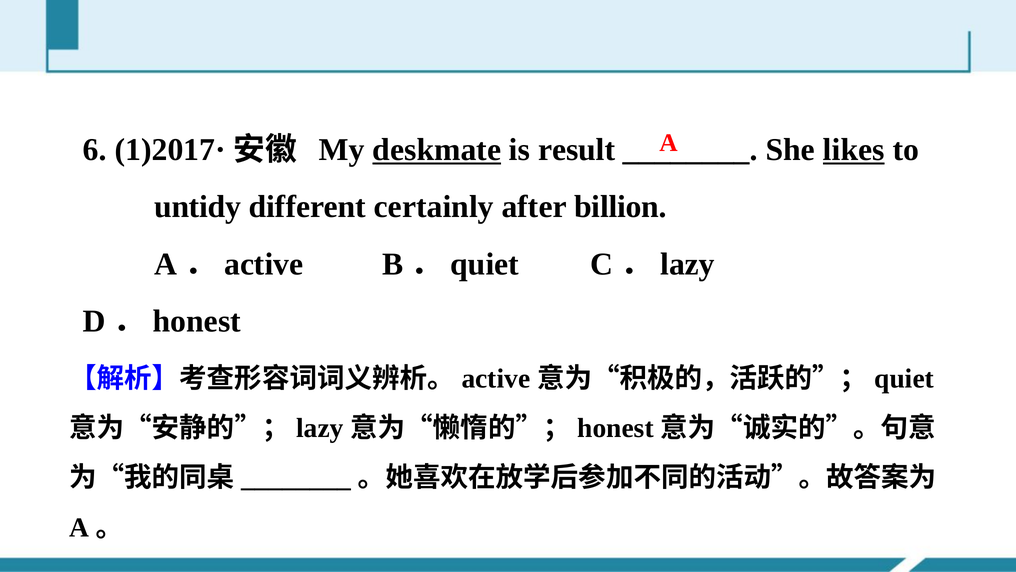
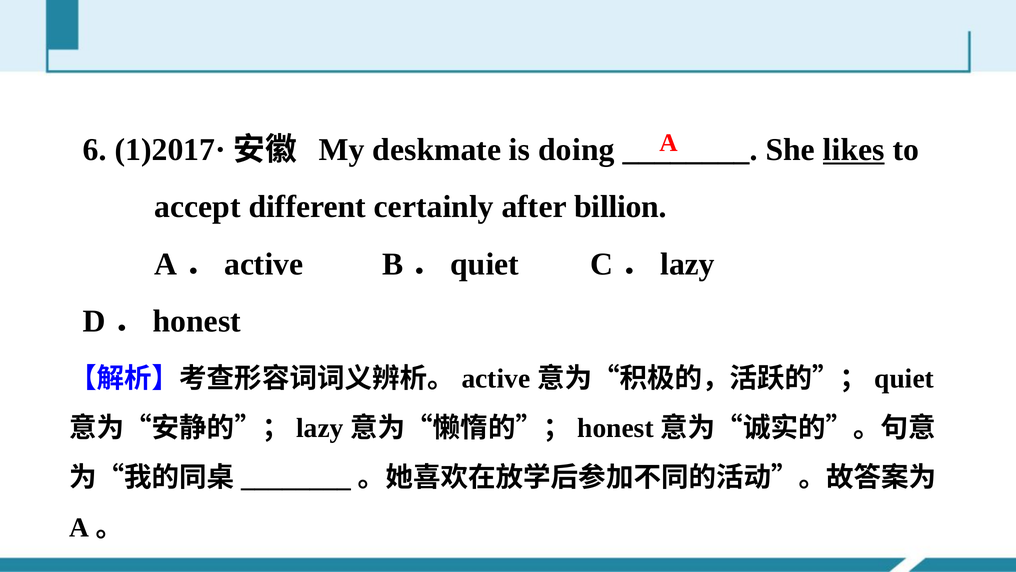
deskmate underline: present -> none
result: result -> doing
untidy: untidy -> accept
